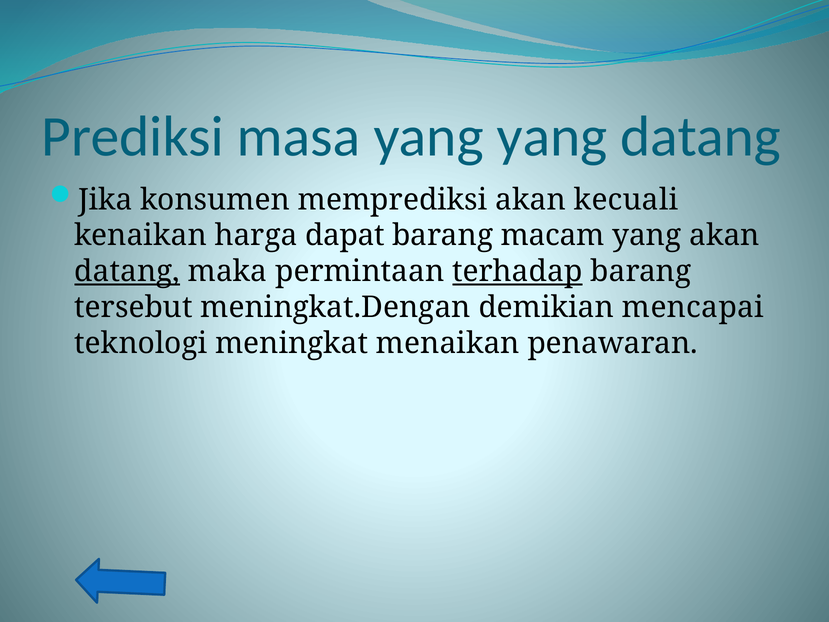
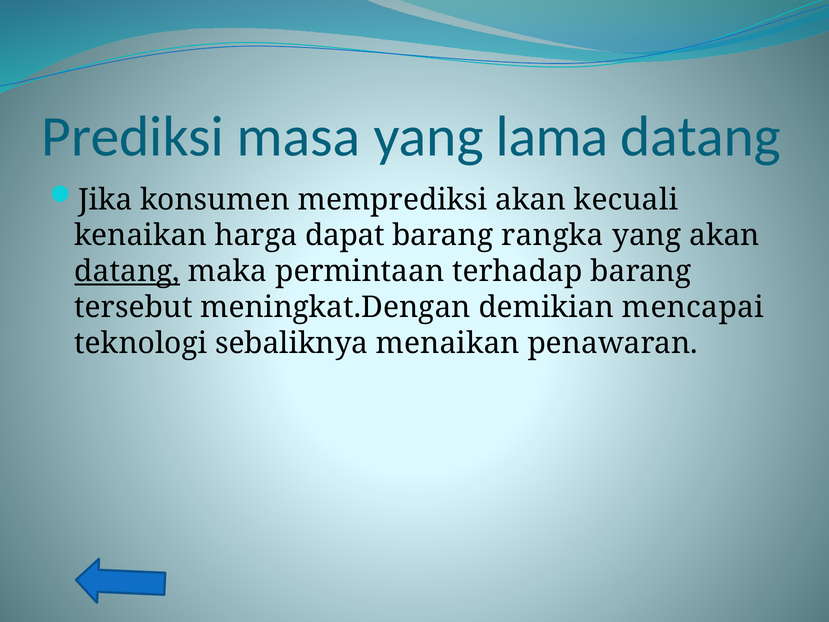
yang yang: yang -> lama
macam: macam -> rangka
terhadap underline: present -> none
meningkat: meningkat -> sebaliknya
